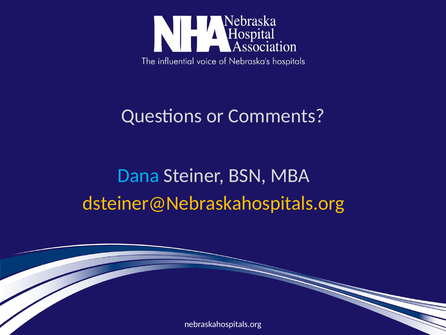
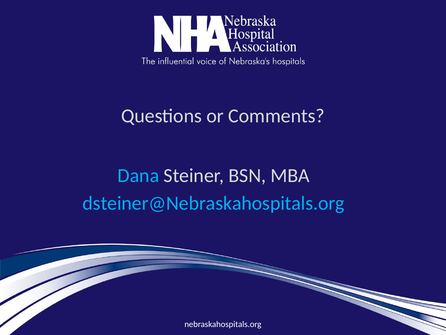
dsteiner@Nebraskahospitals.org colour: yellow -> light blue
